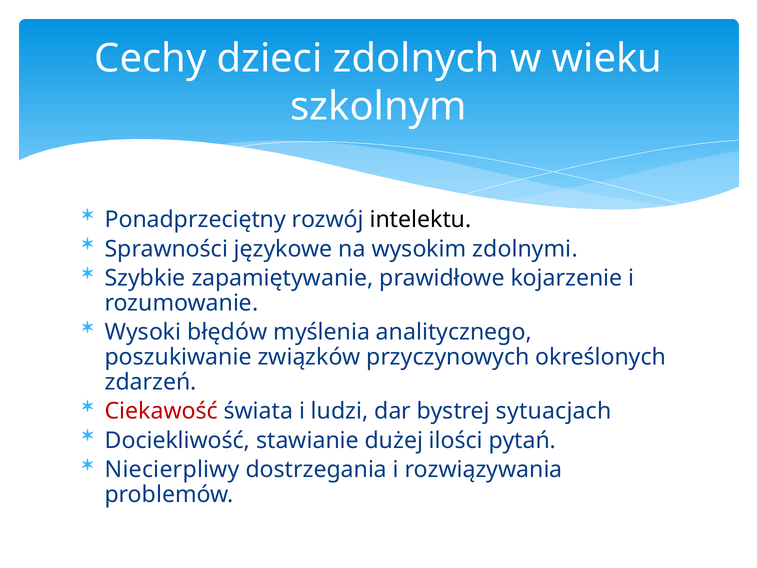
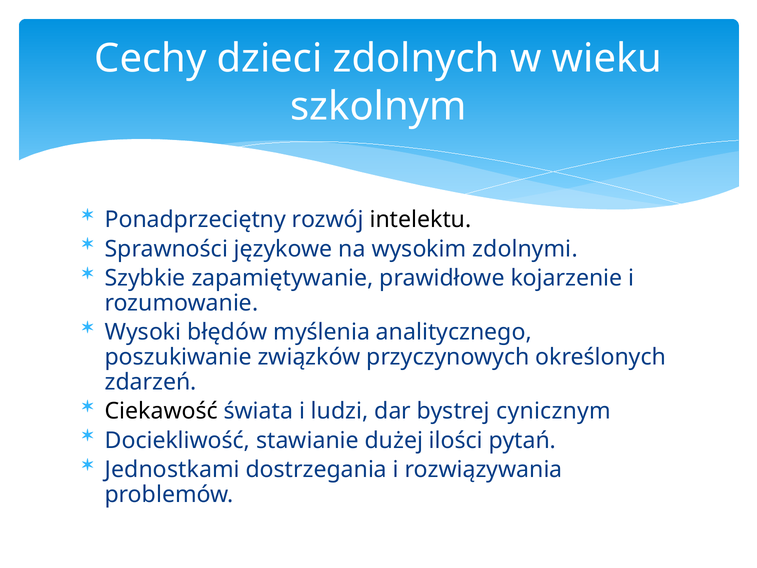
Ciekawość colour: red -> black
sytuacjach: sytuacjach -> cynicznym
Niecierpliwy: Niecierpliwy -> Jednostkami
